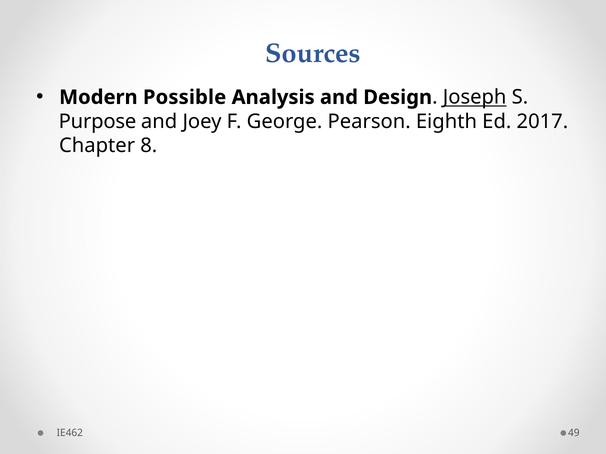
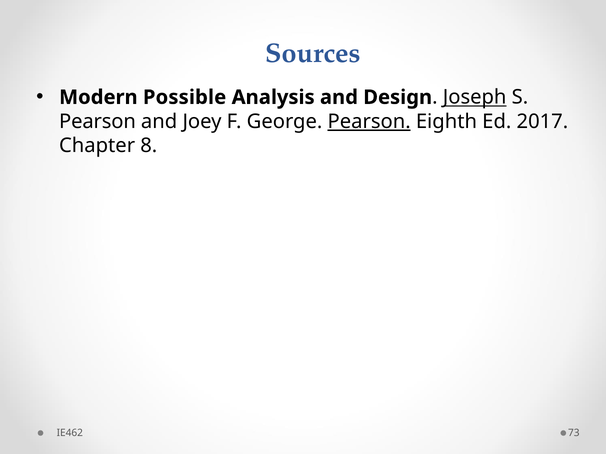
Purpose at (98, 122): Purpose -> Pearson
Pearson at (369, 122) underline: none -> present
49: 49 -> 73
